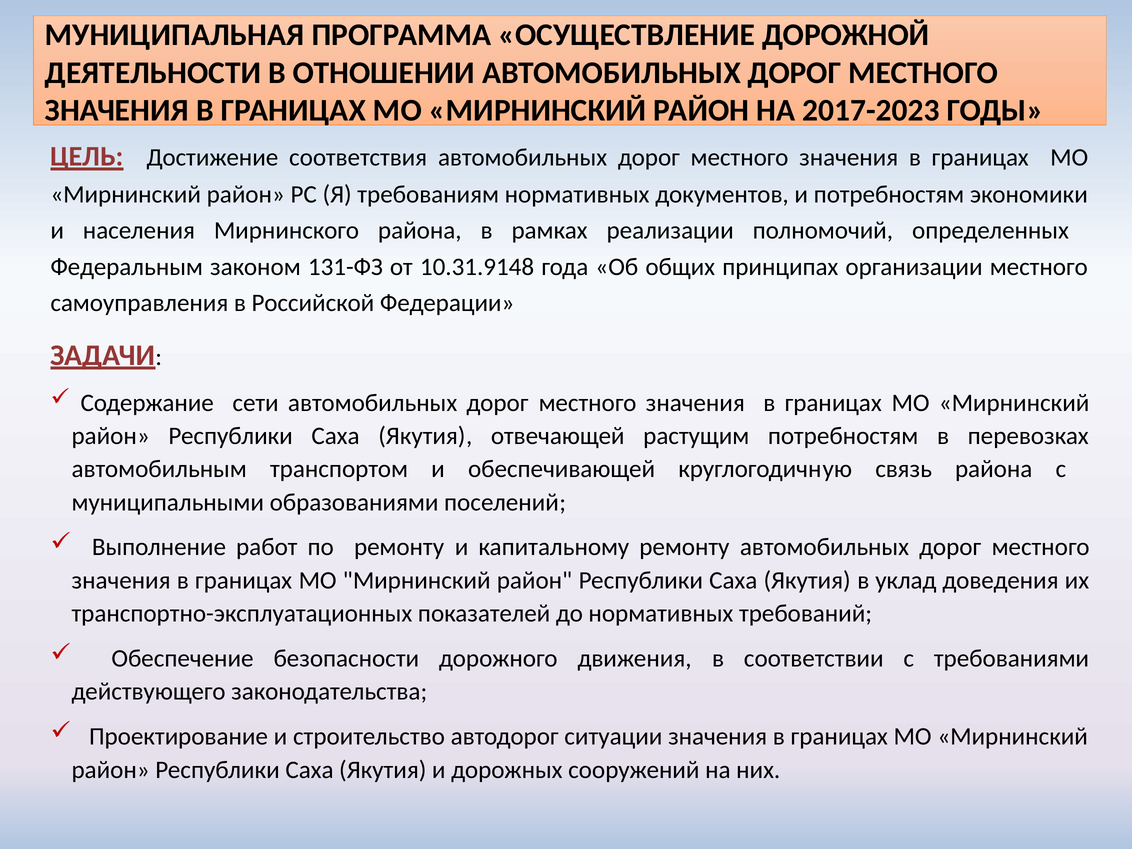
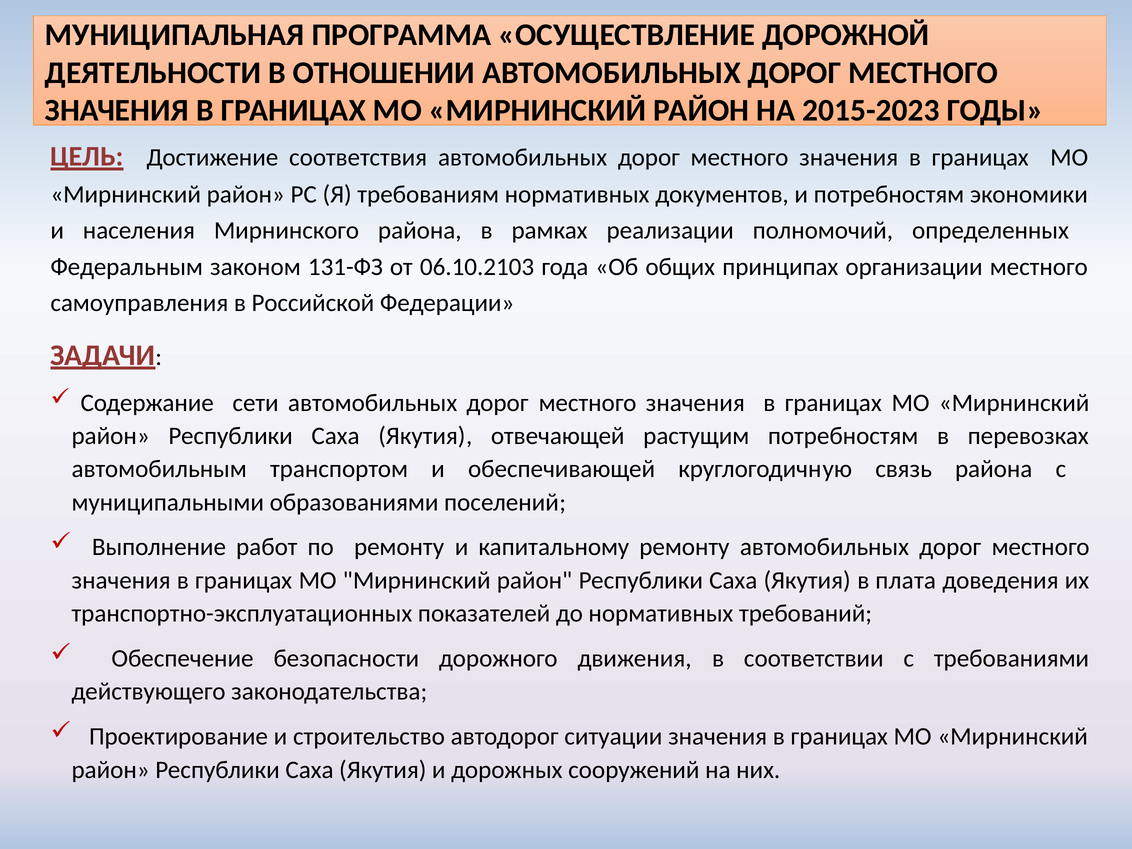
2017-2023: 2017-2023 -> 2015-2023
10.31.9148: 10.31.9148 -> 06.10.2103
уклад: уклад -> плата
